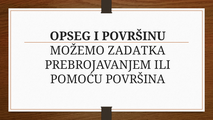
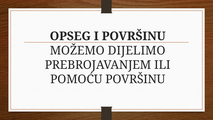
ZADATKA: ZADATKA -> DIJELIMO
POMOĆU POVRŠINA: POVRŠINA -> POVRŠINU
